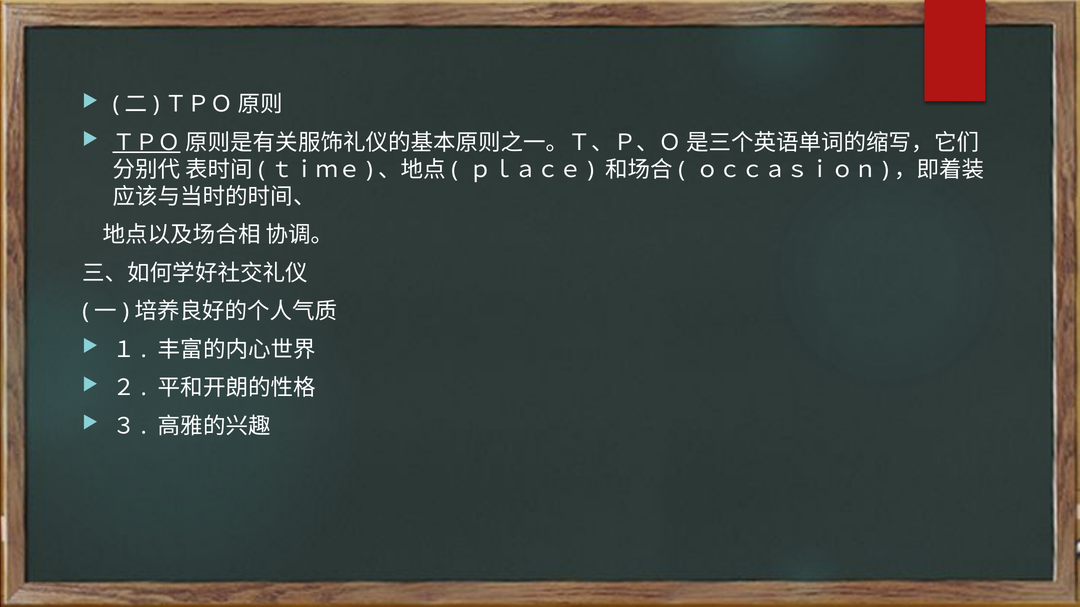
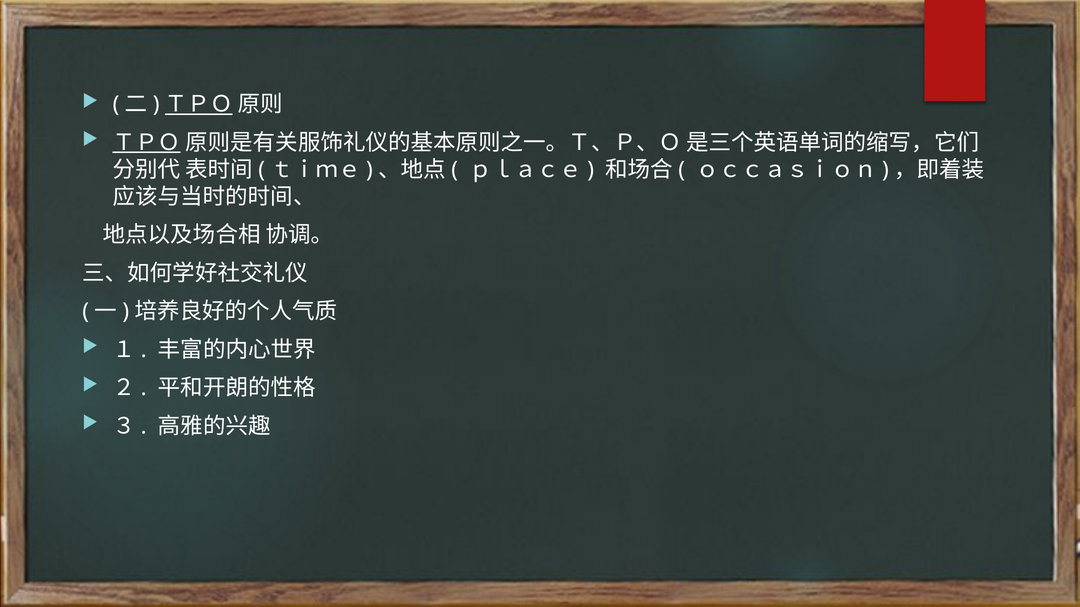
ＴＰＯ at (199, 105) underline: none -> present
